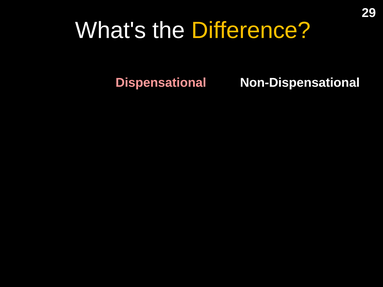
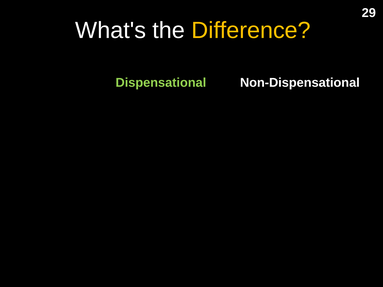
Dispensational colour: pink -> light green
